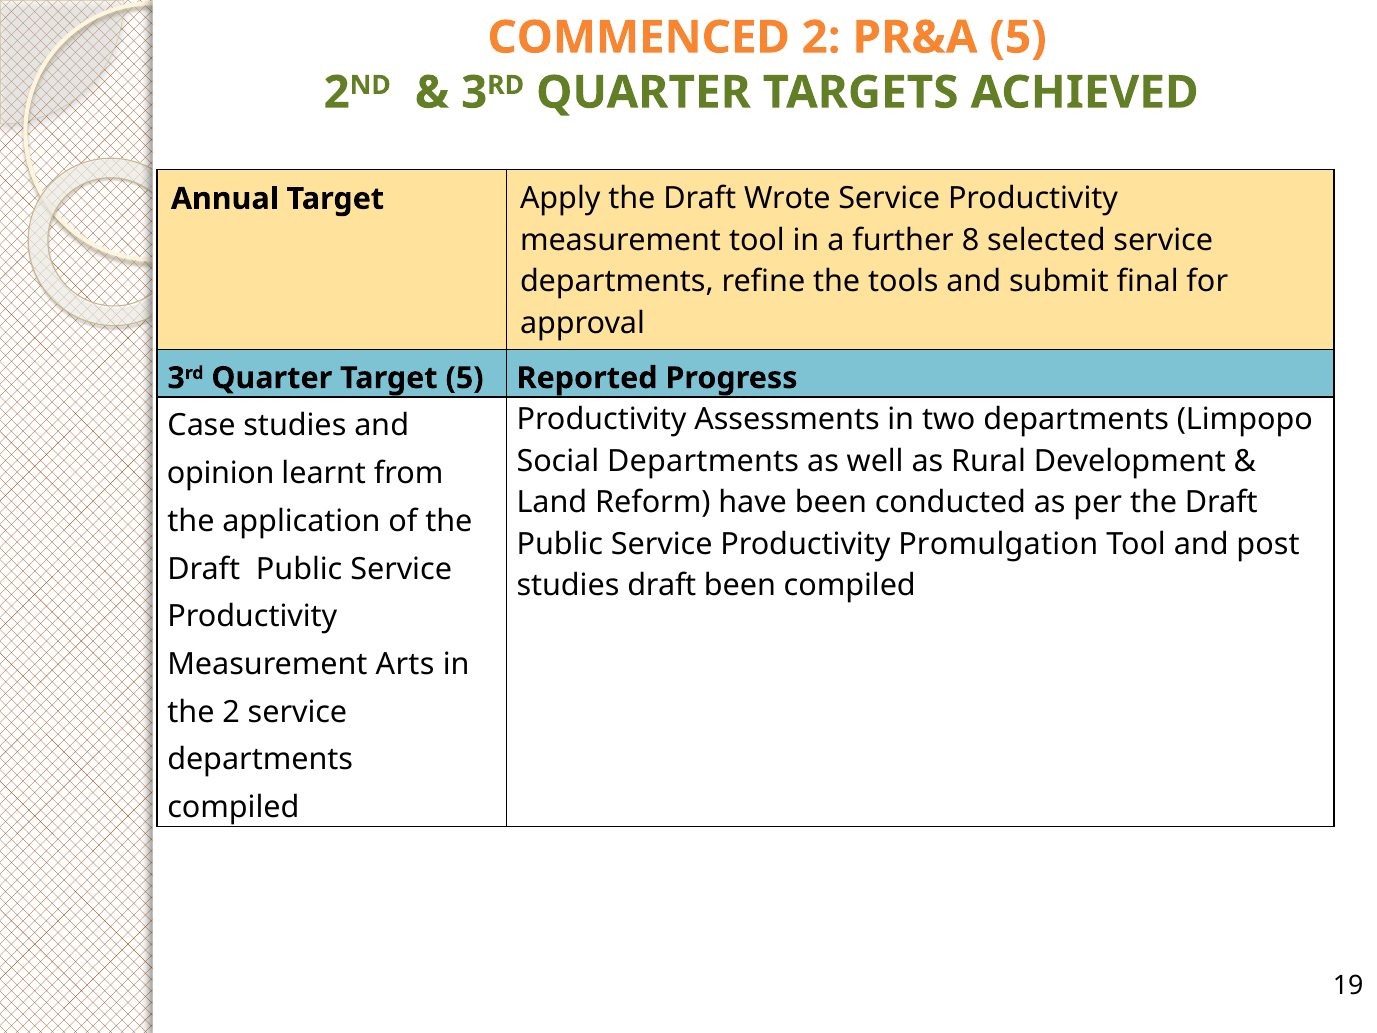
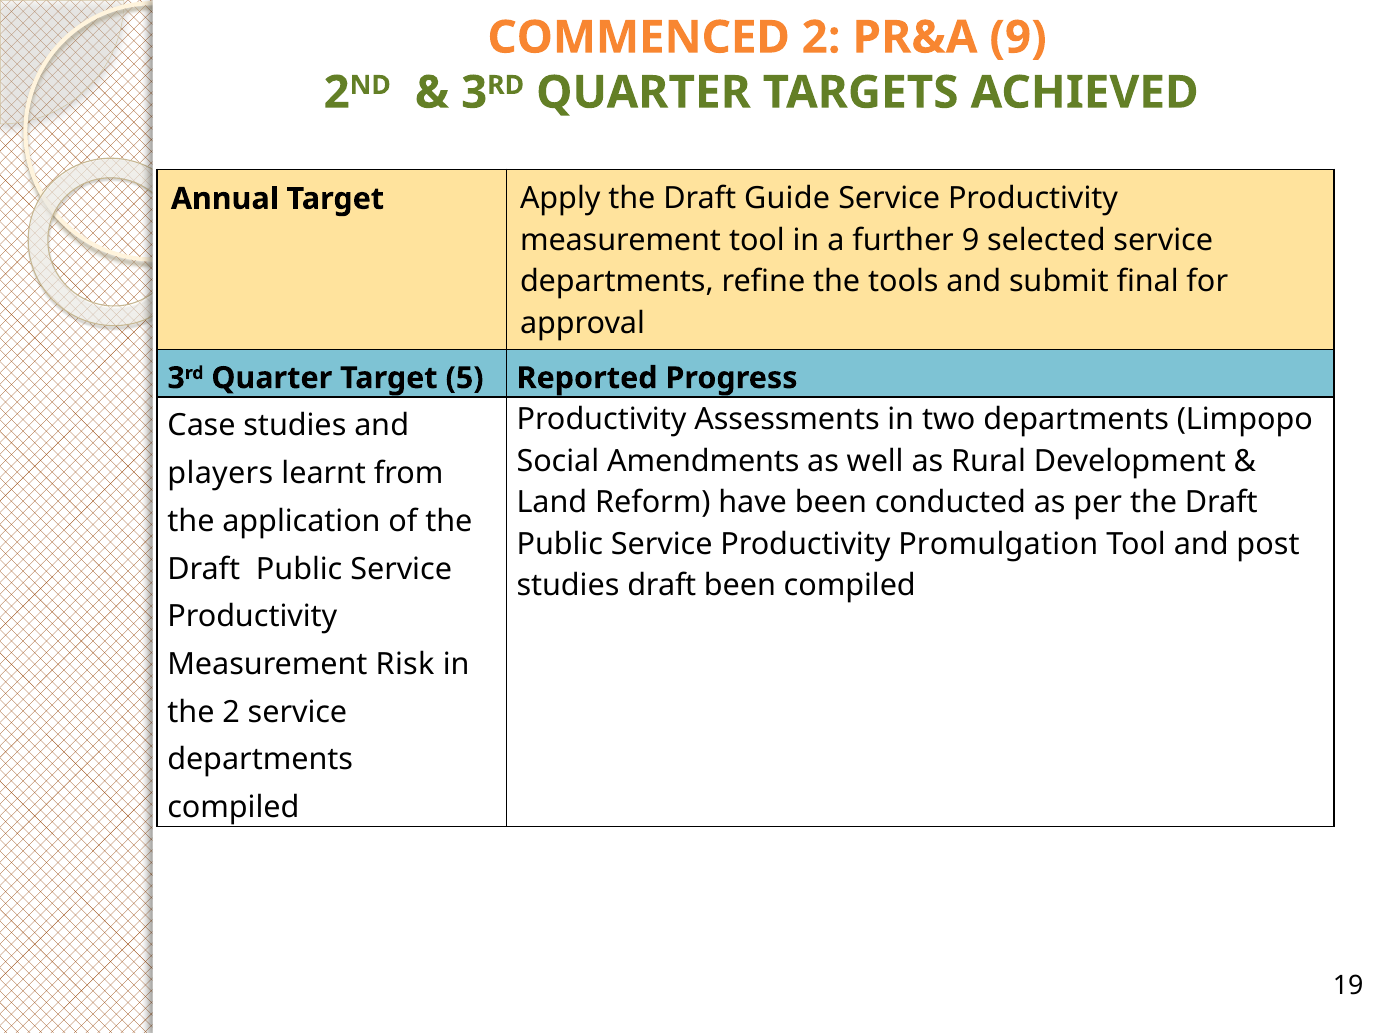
PR&A 5: 5 -> 9
Wrote: Wrote -> Guide
further 8: 8 -> 9
Social Departments: Departments -> Amendments
opinion: opinion -> players
Arts: Arts -> Risk
